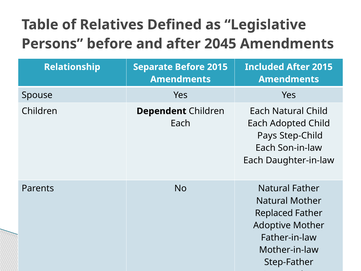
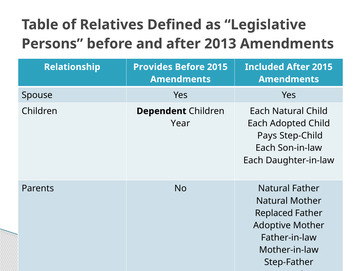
2045: 2045 -> 2013
Separate: Separate -> Provides
Each at (181, 123): Each -> Year
